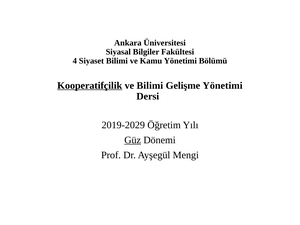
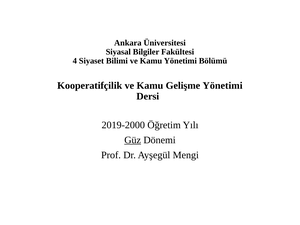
Kooperatifçilik underline: present -> none
Bilimi at (150, 86): Bilimi -> Kamu
2019-2029: 2019-2029 -> 2019-2000
